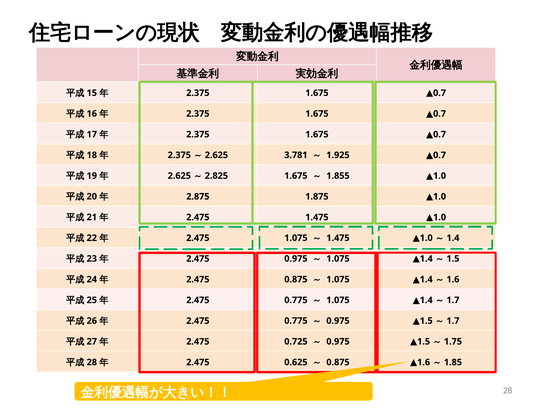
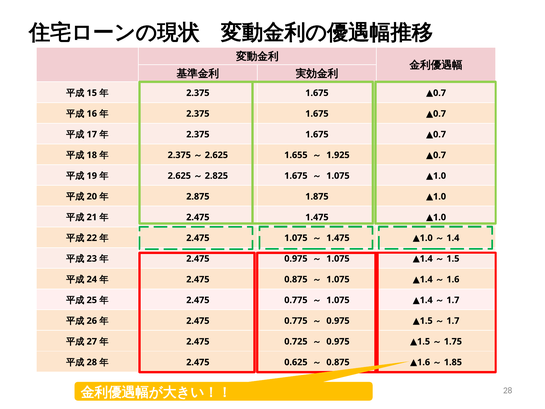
3.781: 3.781 -> 1.655
1.855 at (338, 176): 1.855 -> 1.075
